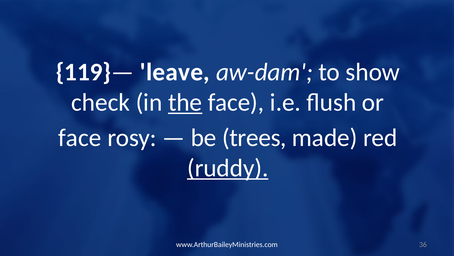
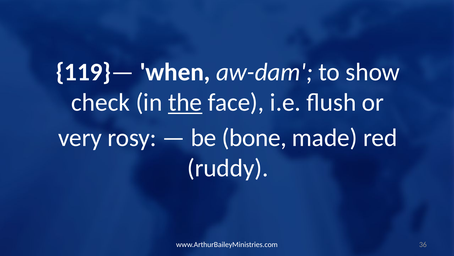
leave: leave -> when
face at (80, 138): face -> very
trees: trees -> bone
ruddy underline: present -> none
